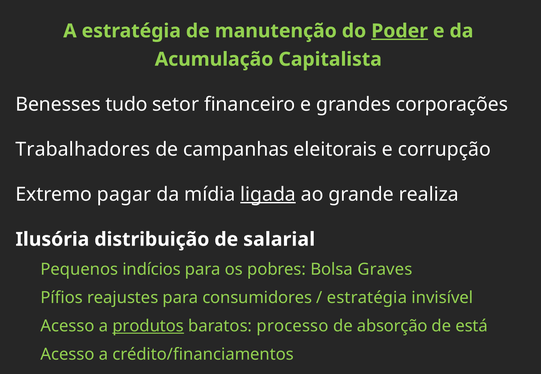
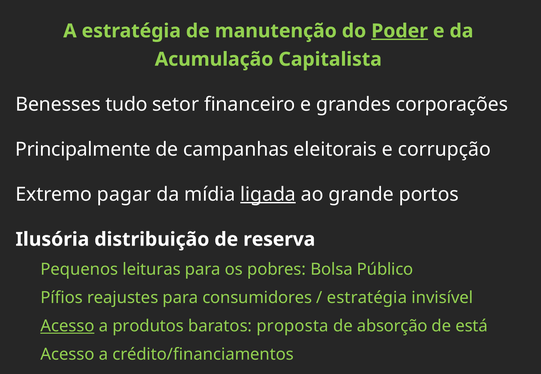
Trabalhadores: Trabalhadores -> Principalmente
realiza: realiza -> portos
salarial: salarial -> reserva
indícios: indícios -> leituras
Graves: Graves -> Público
Acesso at (67, 327) underline: none -> present
produtos underline: present -> none
processo: processo -> proposta
